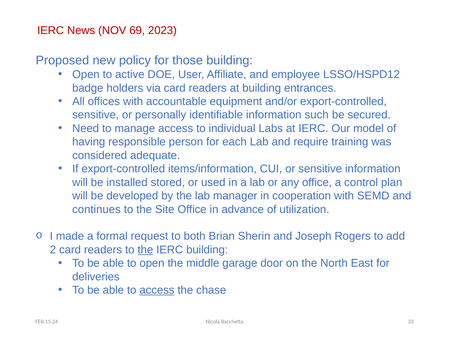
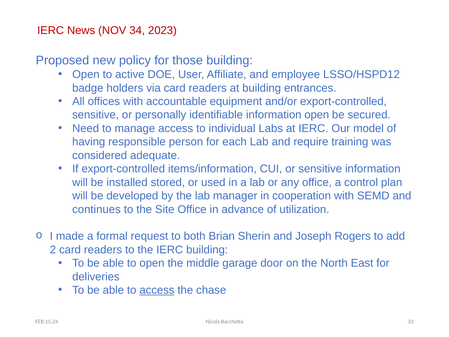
69: 69 -> 34
information such: such -> open
the at (145, 250) underline: present -> none
